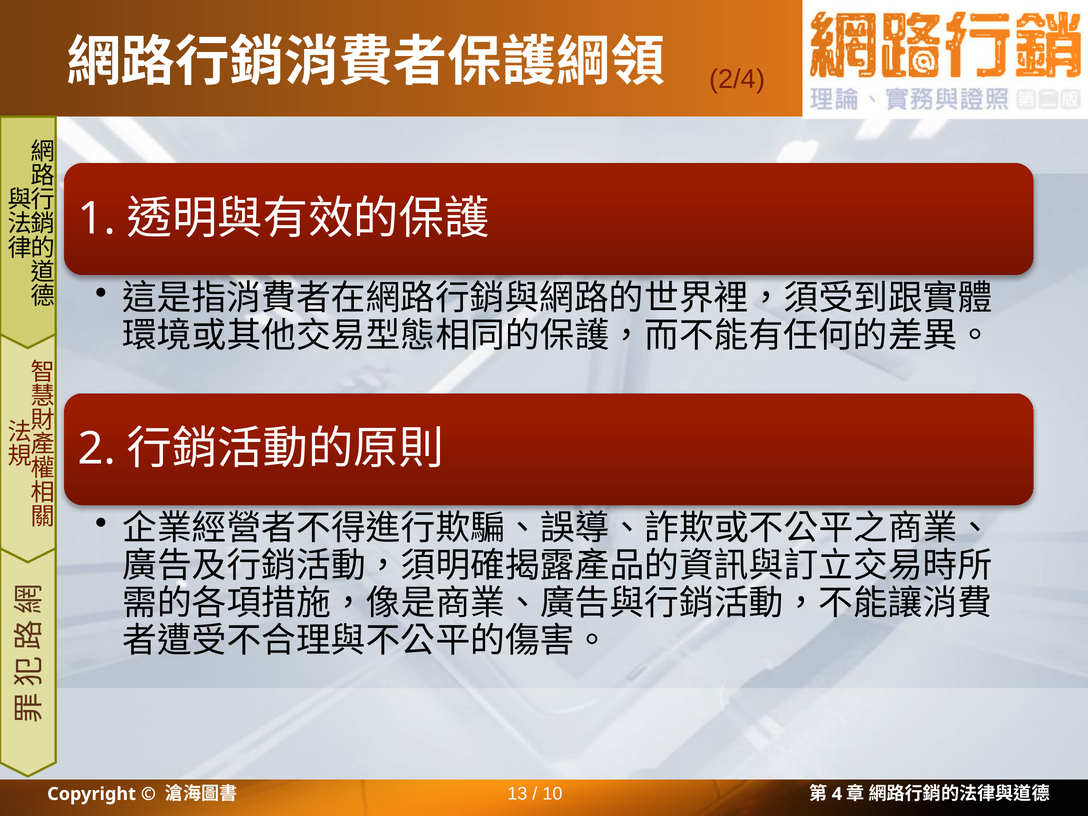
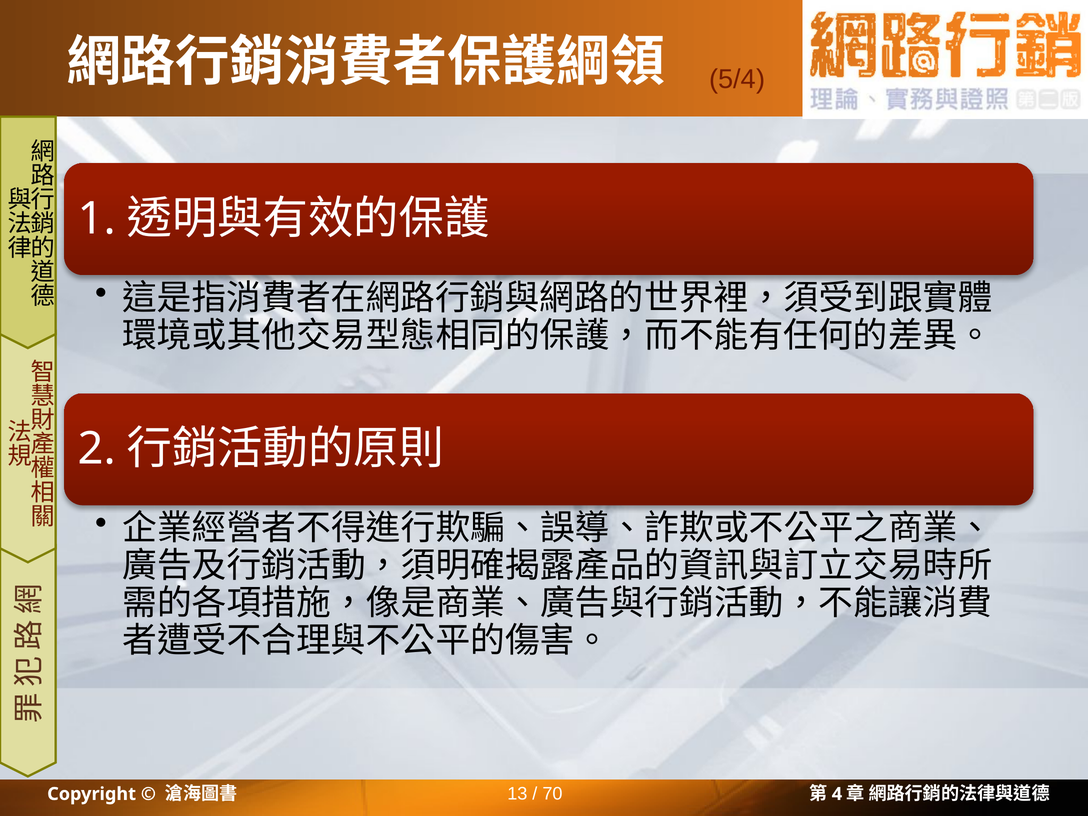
2/4: 2/4 -> 5/4
10: 10 -> 70
